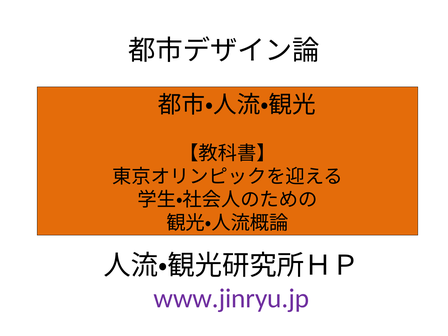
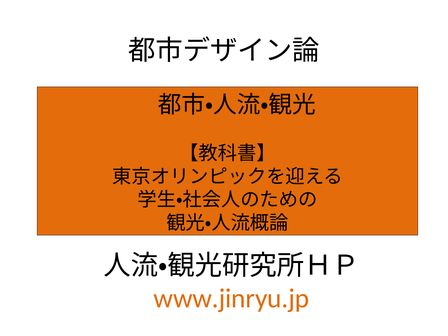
www.jinryu.jp colour: purple -> orange
